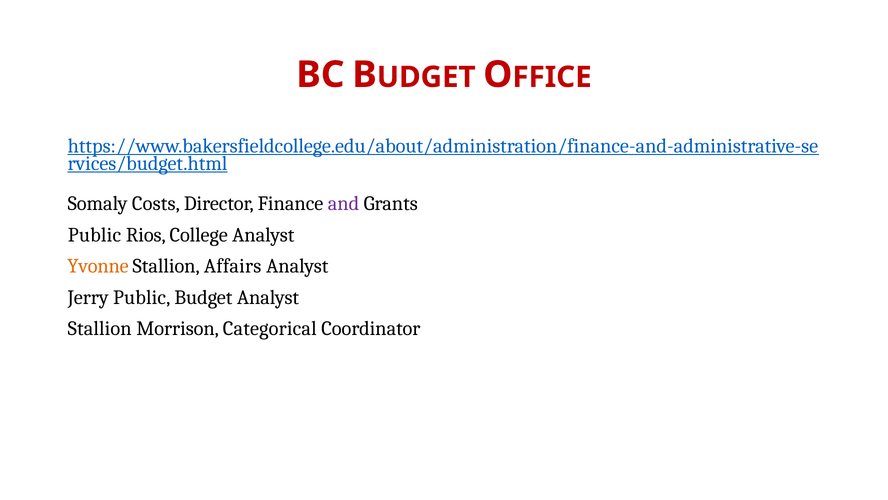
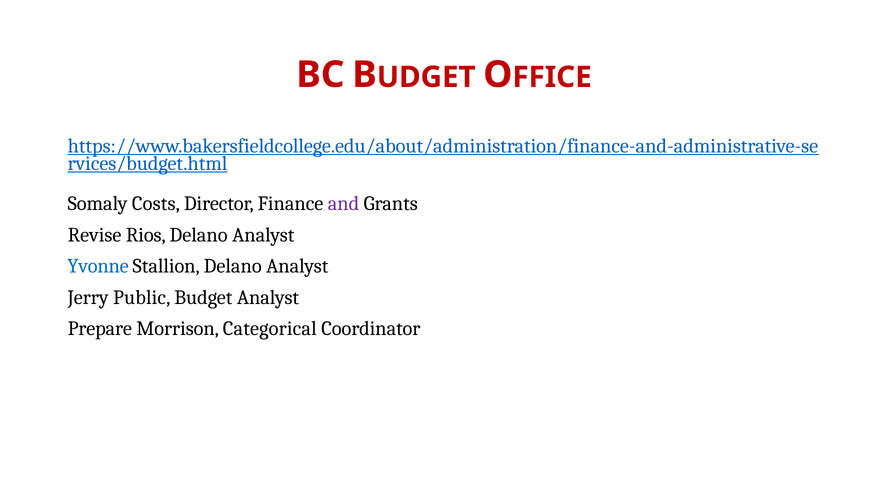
Public at (94, 235): Public -> Revise
Rios College: College -> Delano
Yvonne colour: orange -> blue
Stallion Affairs: Affairs -> Delano
Stallion at (100, 328): Stallion -> Prepare
